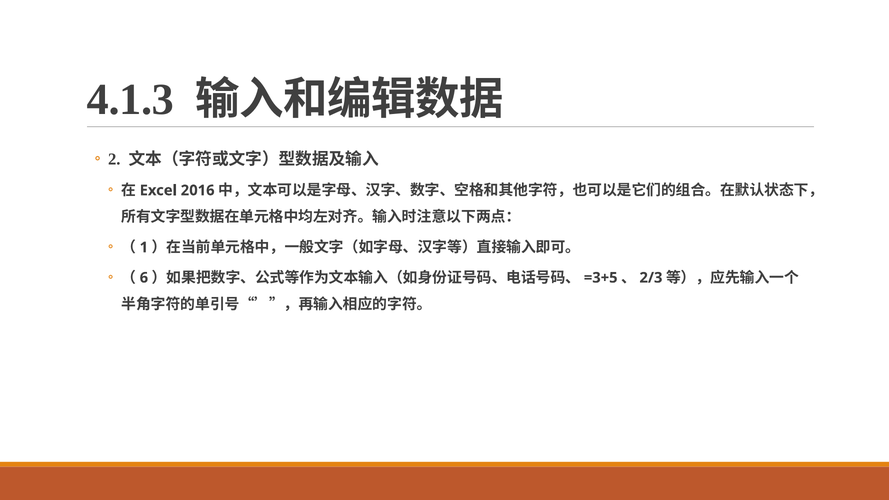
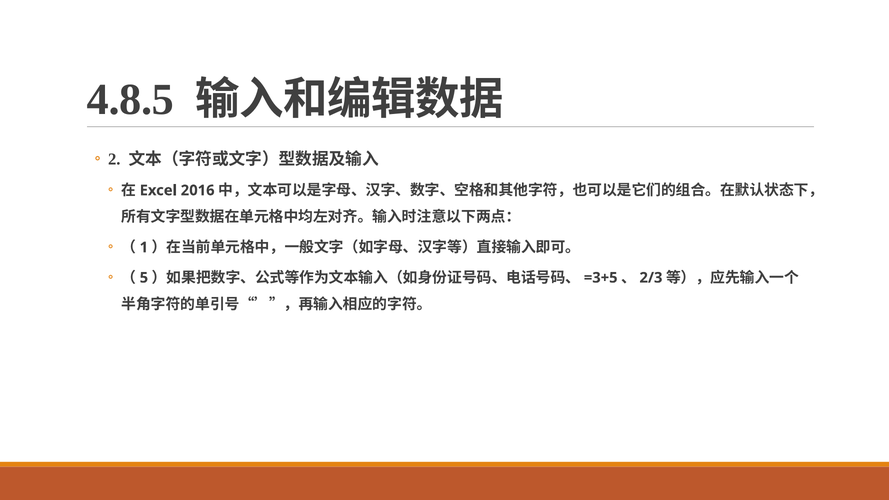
4.1.3: 4.1.3 -> 4.8.5
6: 6 -> 5
